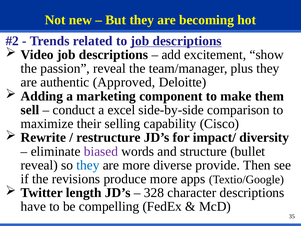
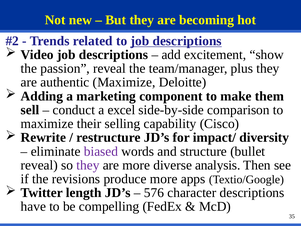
authentic Approved: Approved -> Maximize
they at (88, 165) colour: blue -> purple
provide: provide -> analysis
328: 328 -> 576
